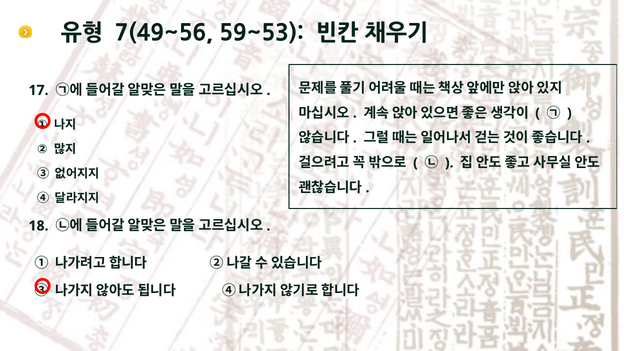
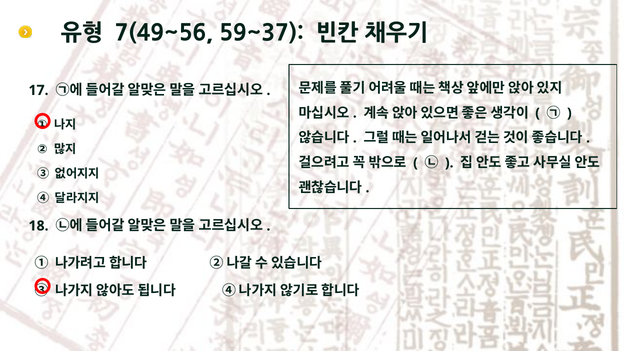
59~53: 59~53 -> 59~37
